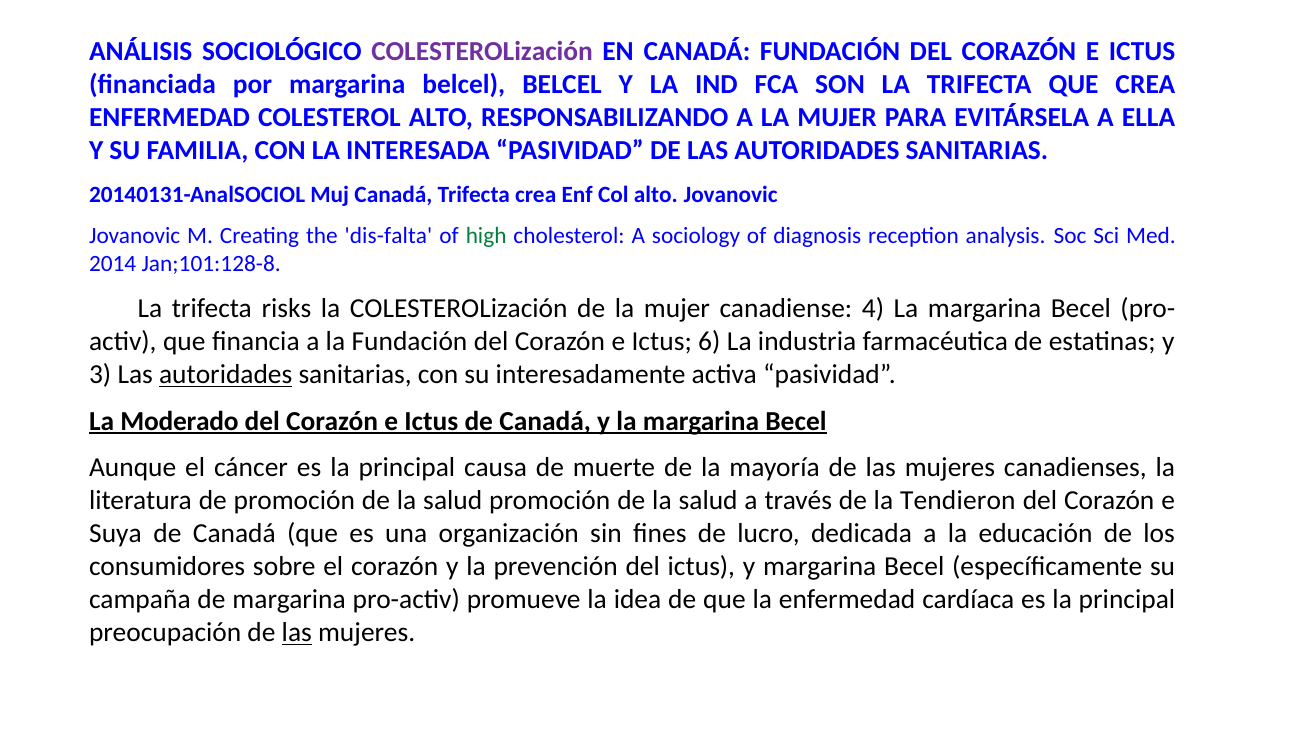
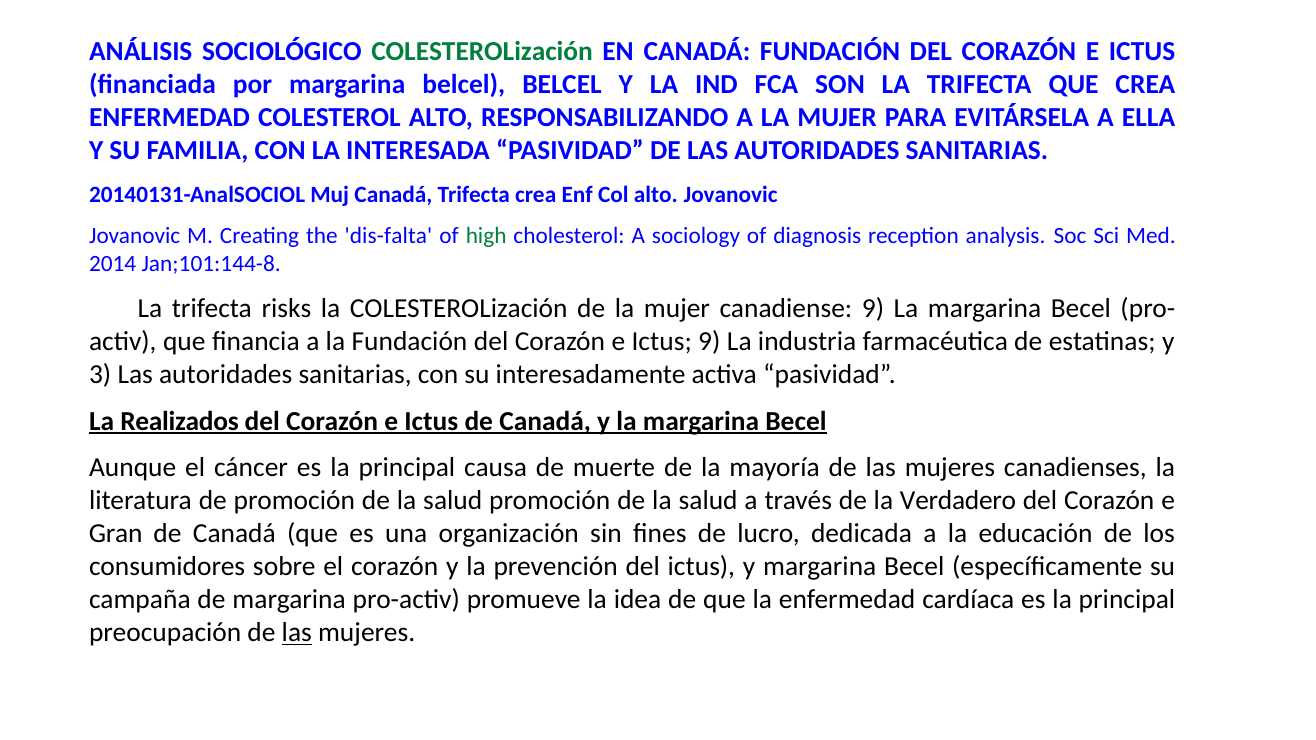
COLESTEROLización at (482, 52) colour: purple -> green
Jan;101:128-8: Jan;101:128-8 -> Jan;101:144-8
canadiense 4: 4 -> 9
Ictus 6: 6 -> 9
autoridades at (226, 375) underline: present -> none
Moderado: Moderado -> Realizados
Tendieron: Tendieron -> Verdadero
Suya: Suya -> Gran
